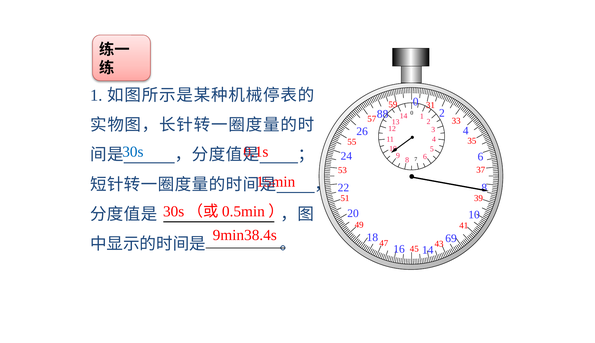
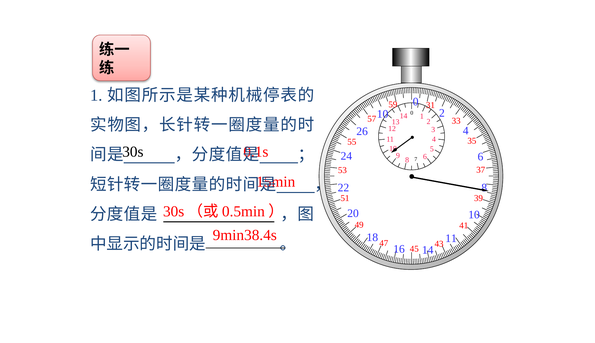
57 88: 88 -> 10
30s colour: blue -> black
43 69: 69 -> 11
